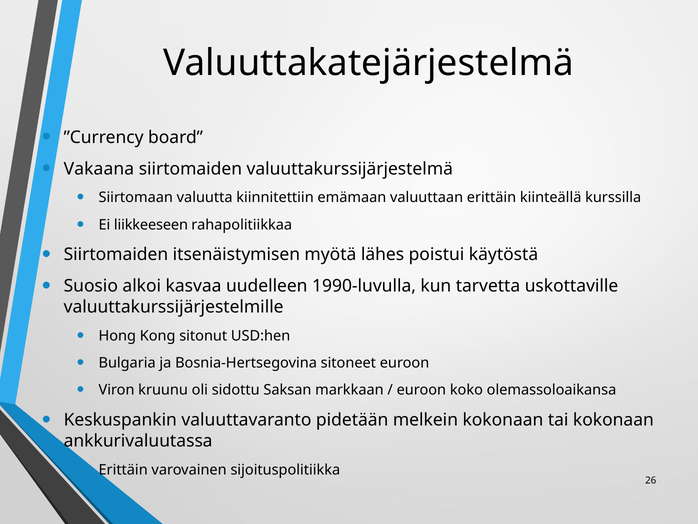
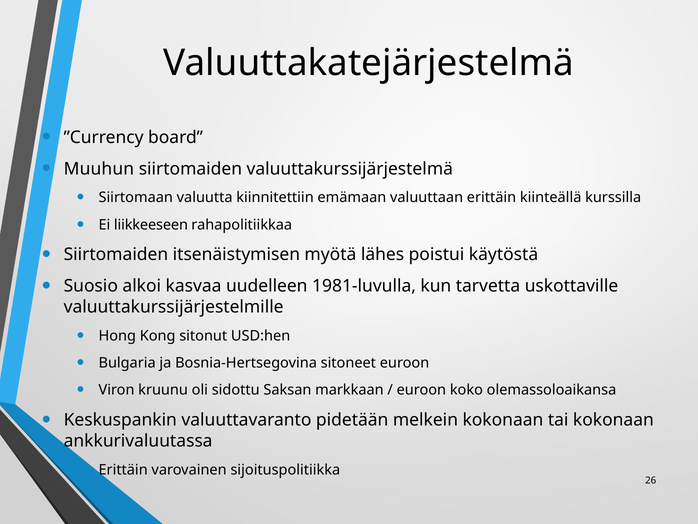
Vakaana: Vakaana -> Muuhun
1990-luvulla: 1990-luvulla -> 1981-luvulla
